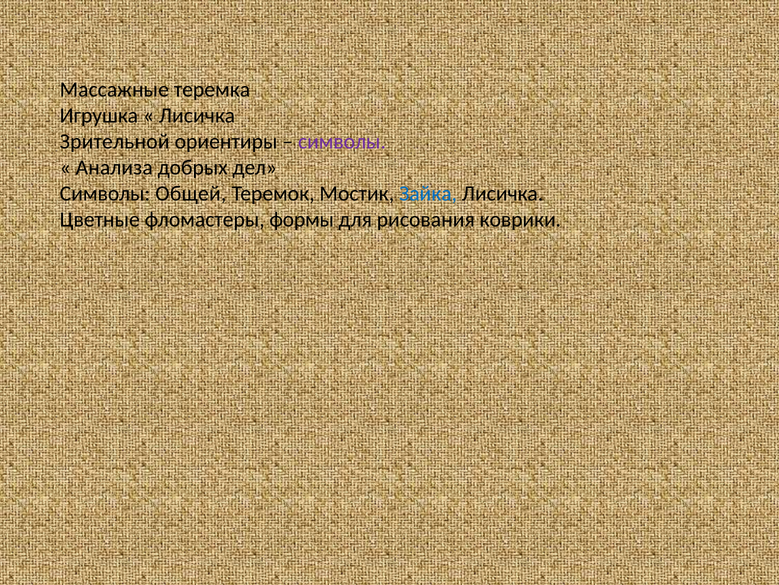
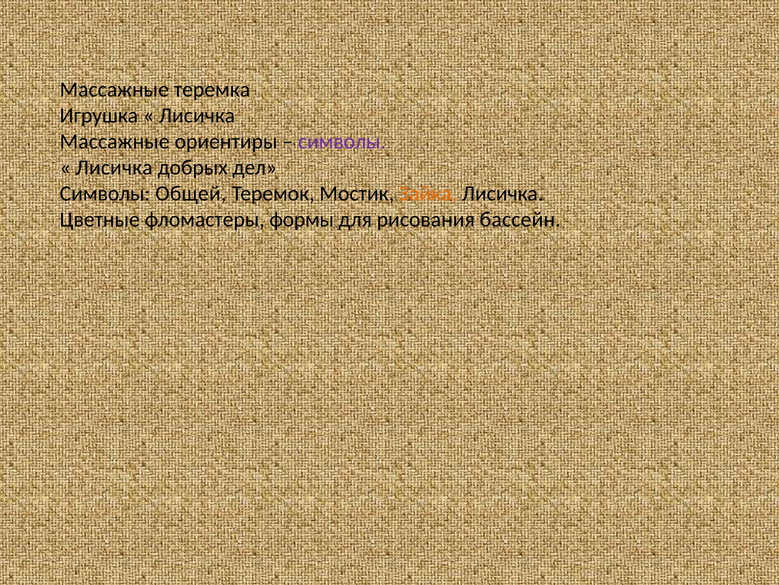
Зрительной at (115, 142): Зрительной -> Массажные
Анализа at (114, 168): Анализа -> Лисичка
Зайка colour: blue -> orange
коврики: коврики -> бассейн
